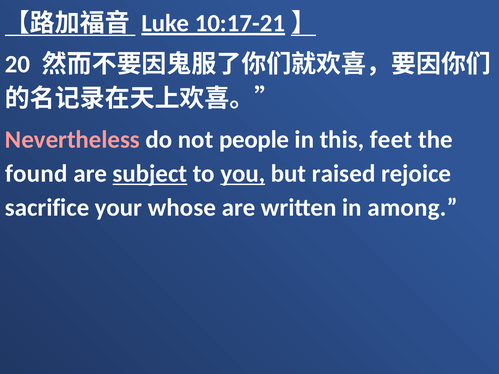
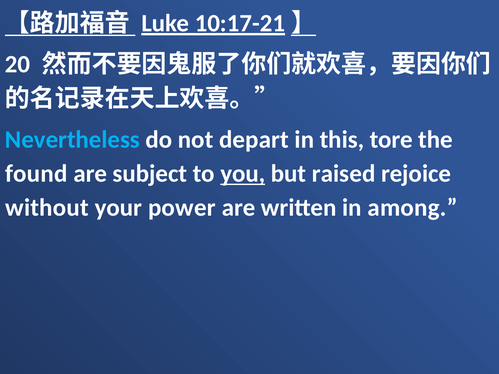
Nevertheless colour: pink -> light blue
people: people -> depart
feet: feet -> tore
subject underline: present -> none
sacrifice: sacrifice -> without
whose: whose -> power
